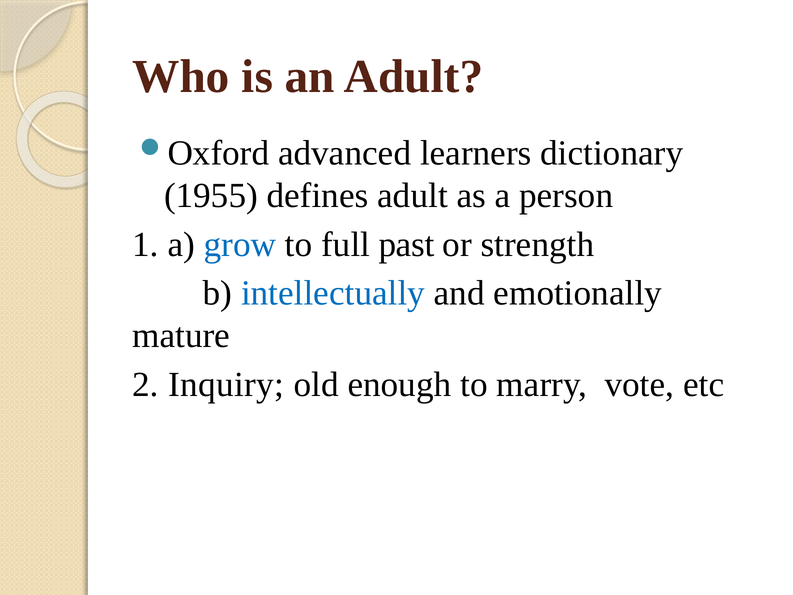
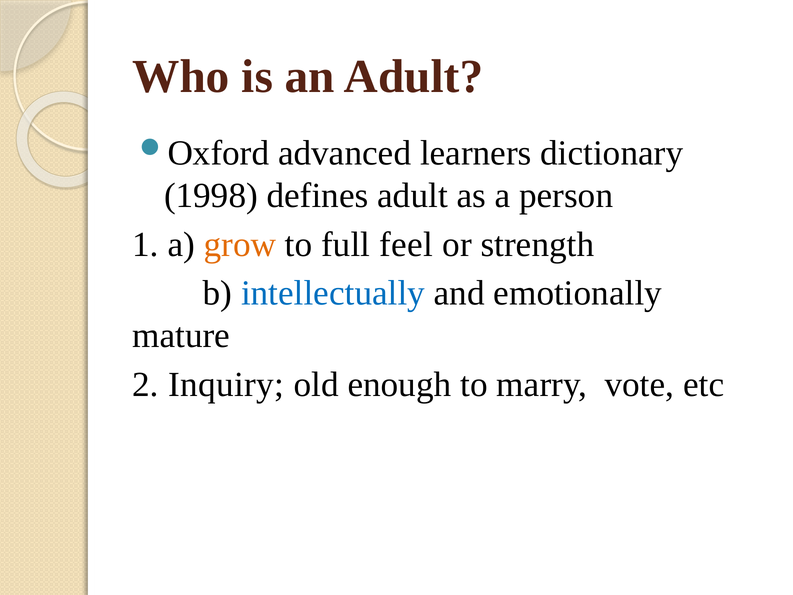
1955: 1955 -> 1998
grow colour: blue -> orange
past: past -> feel
